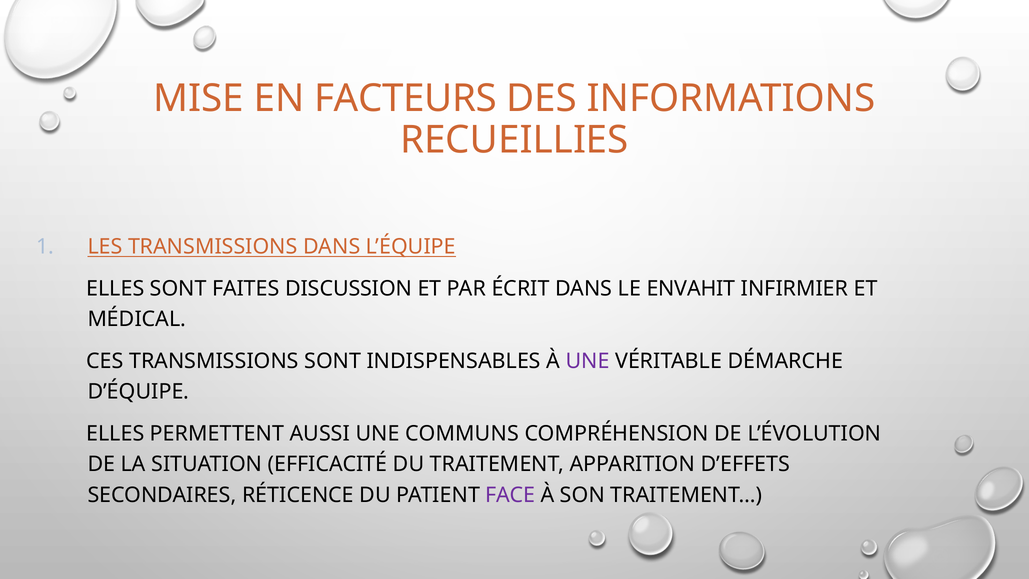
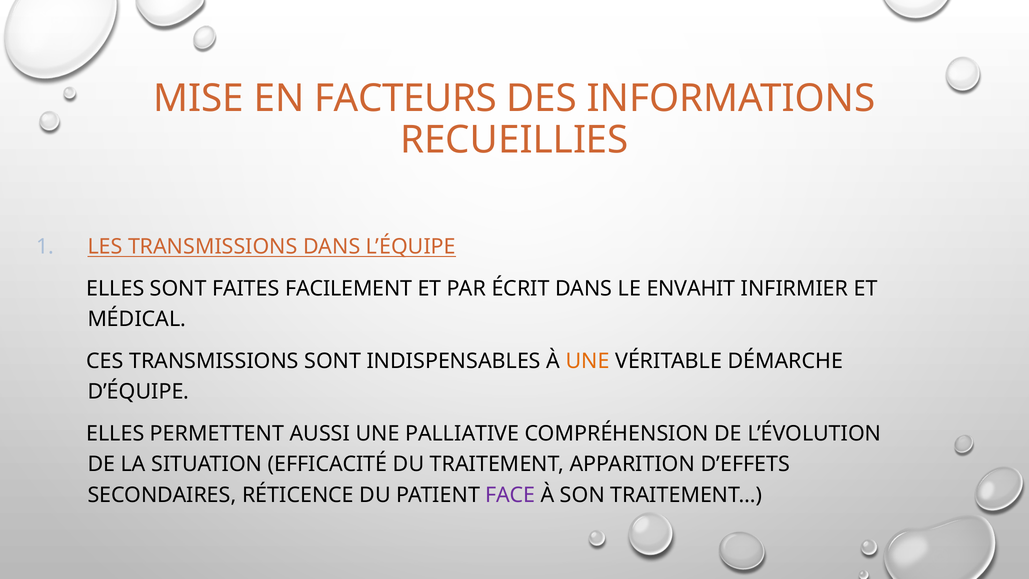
DISCUSSION: DISCUSSION -> FACILEMENT
UNE at (588, 361) colour: purple -> orange
COMMUNS: COMMUNS -> PALLIATIVE
